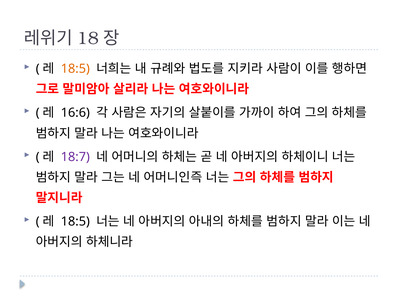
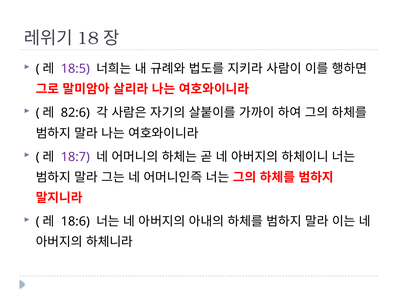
18:5 at (75, 69) colour: orange -> purple
16:6: 16:6 -> 82:6
18:5 at (75, 222): 18:5 -> 18:6
